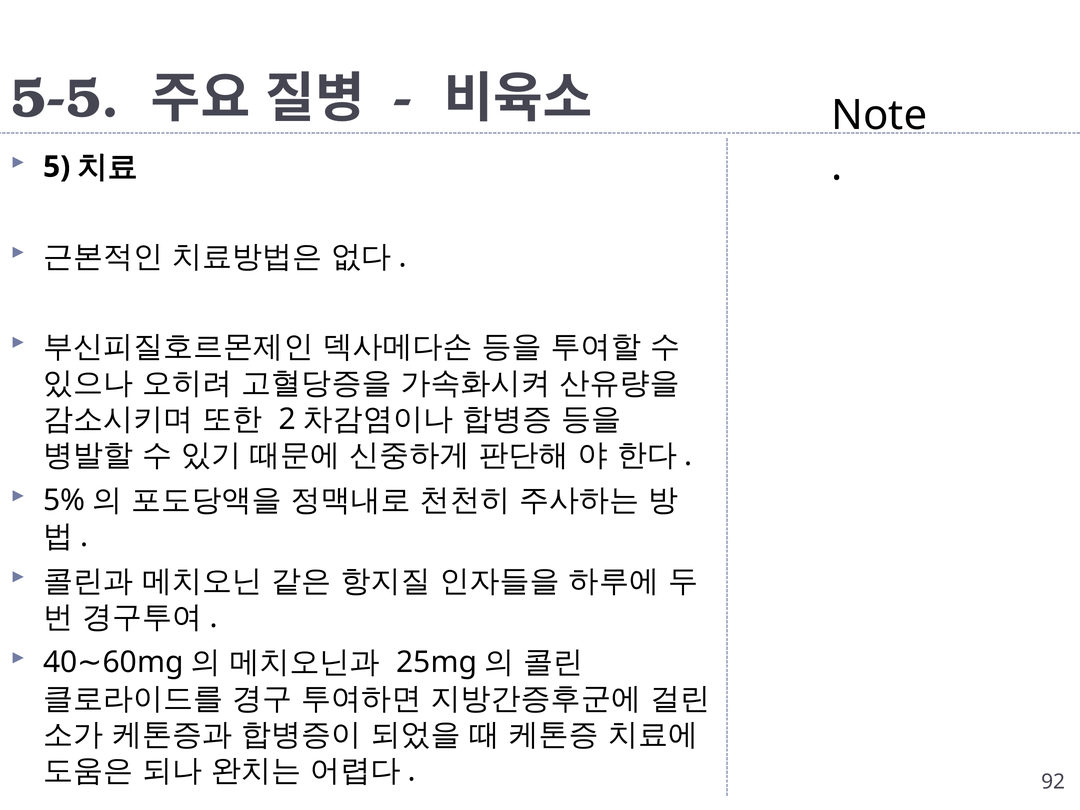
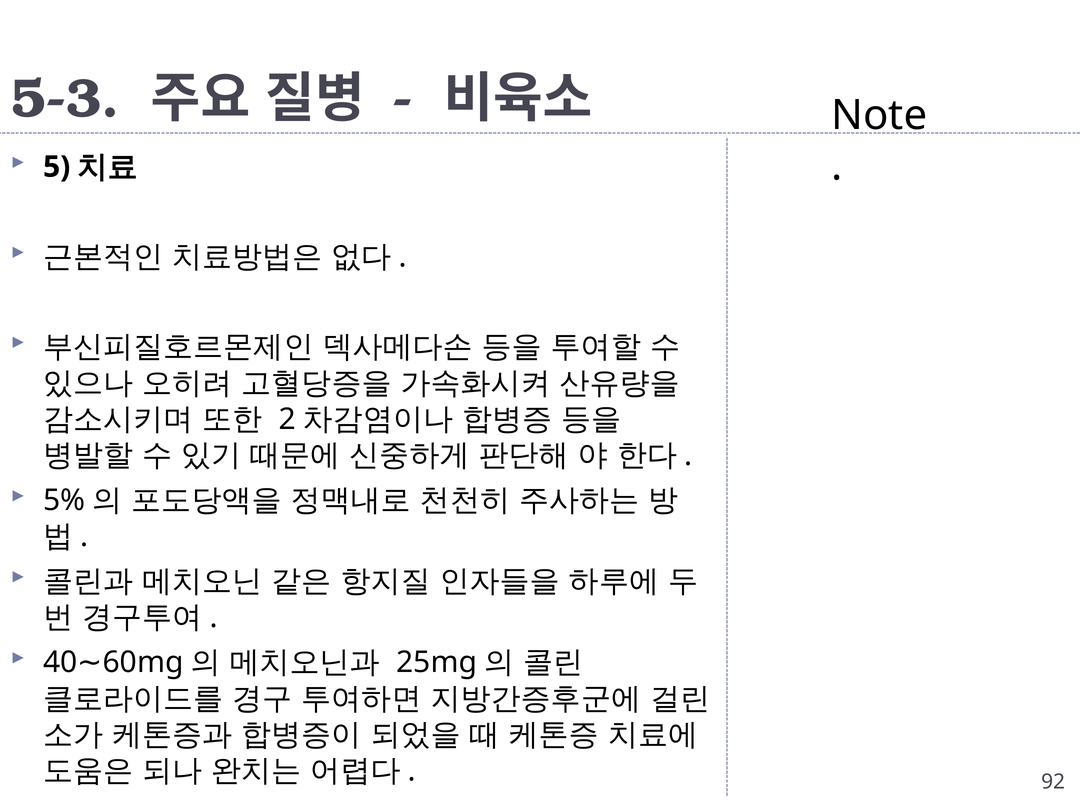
5-5: 5-5 -> 5-3
